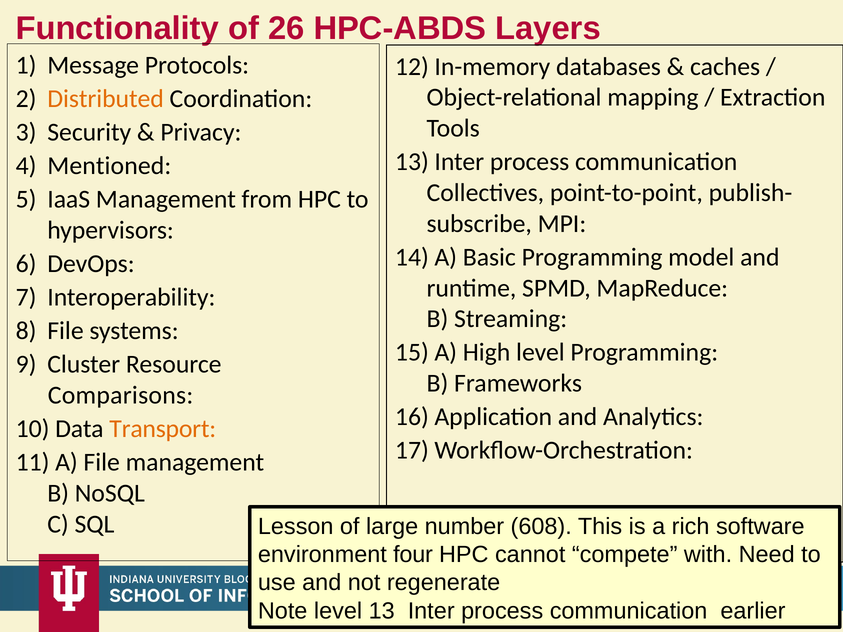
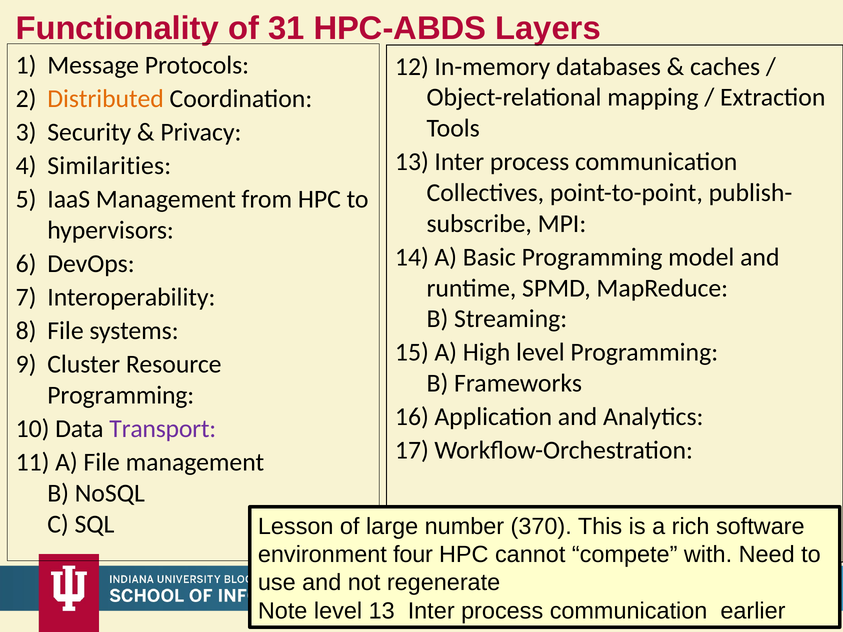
26: 26 -> 31
Mentioned: Mentioned -> Similarities
Comparisons at (121, 395): Comparisons -> Programming
Transport colour: orange -> purple
608: 608 -> 370
